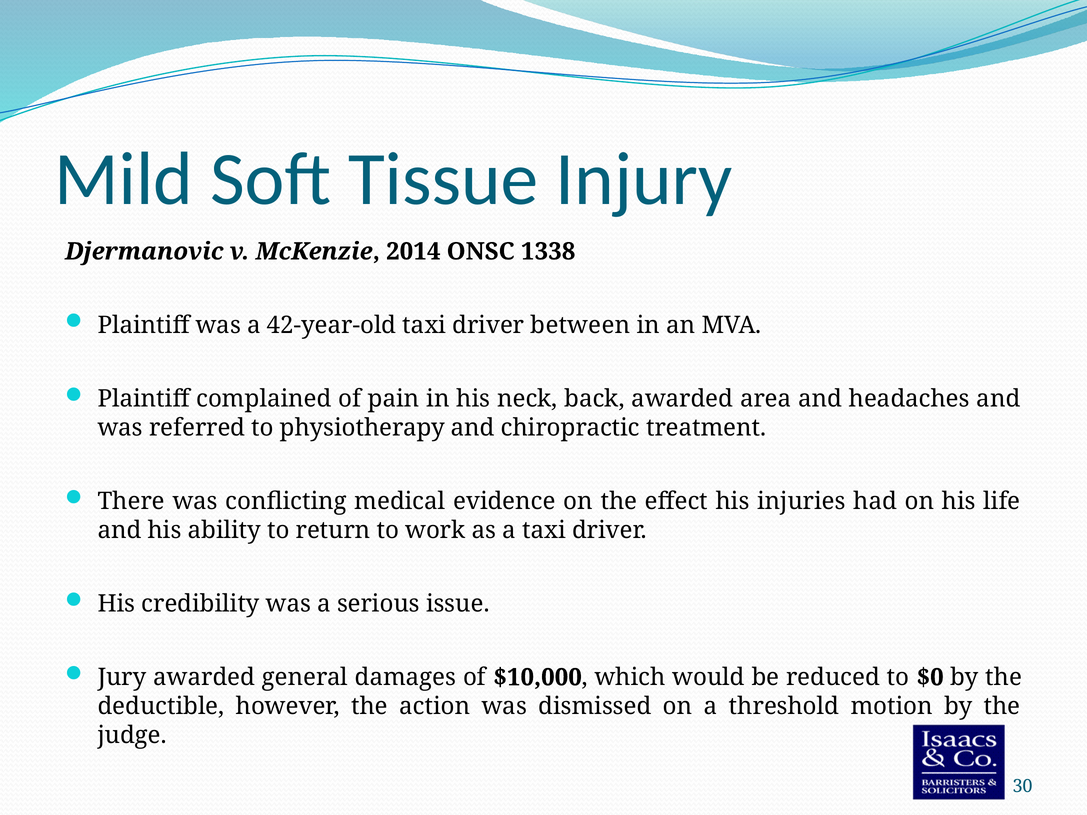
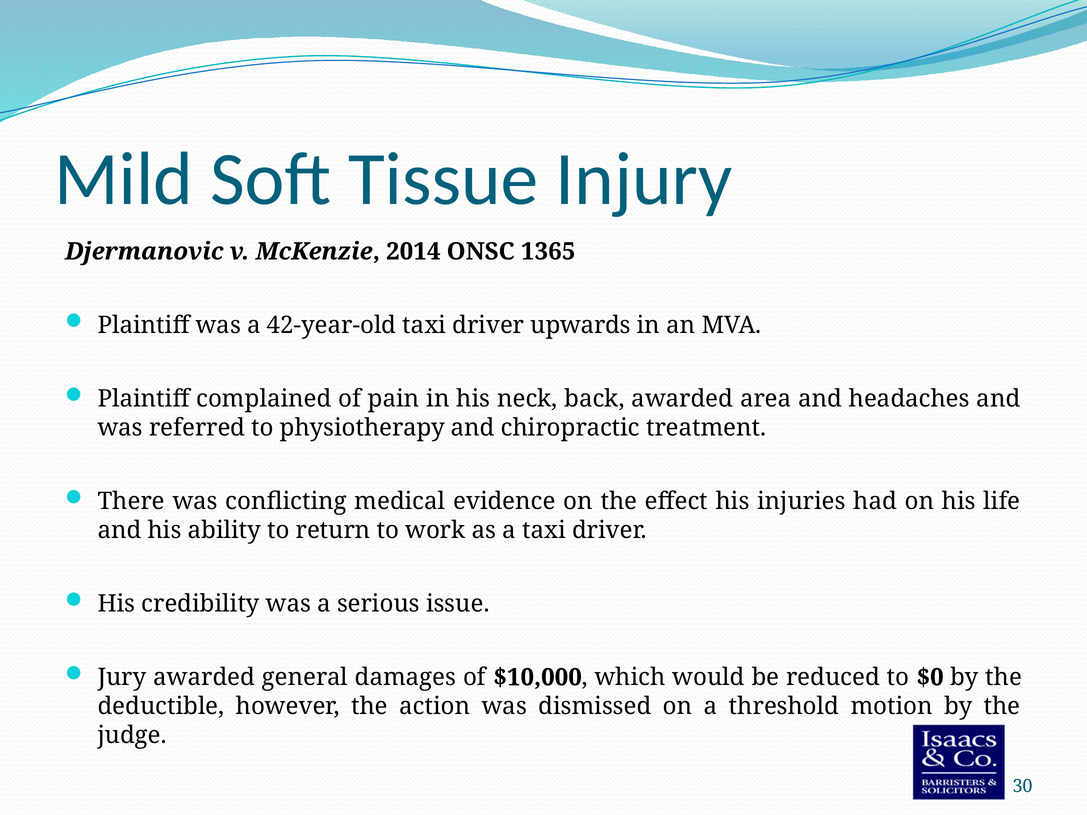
1338: 1338 -> 1365
between: between -> upwards
